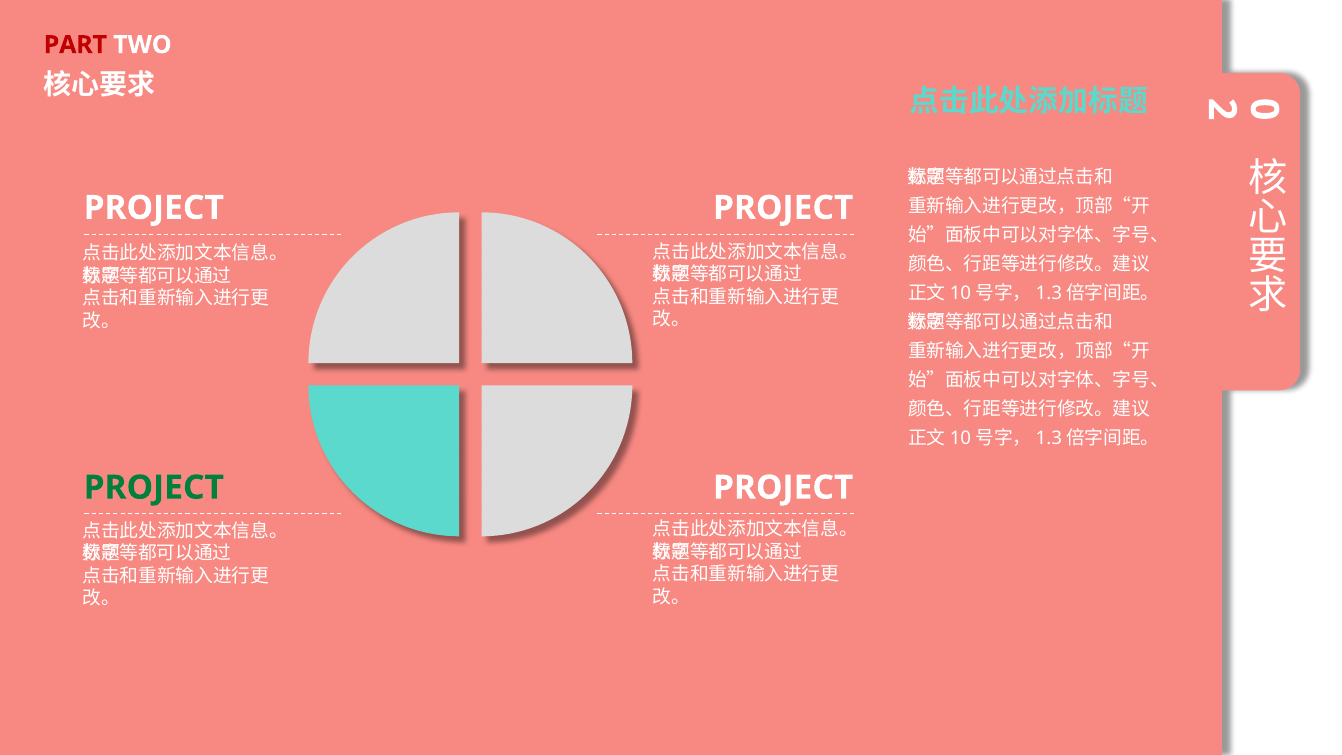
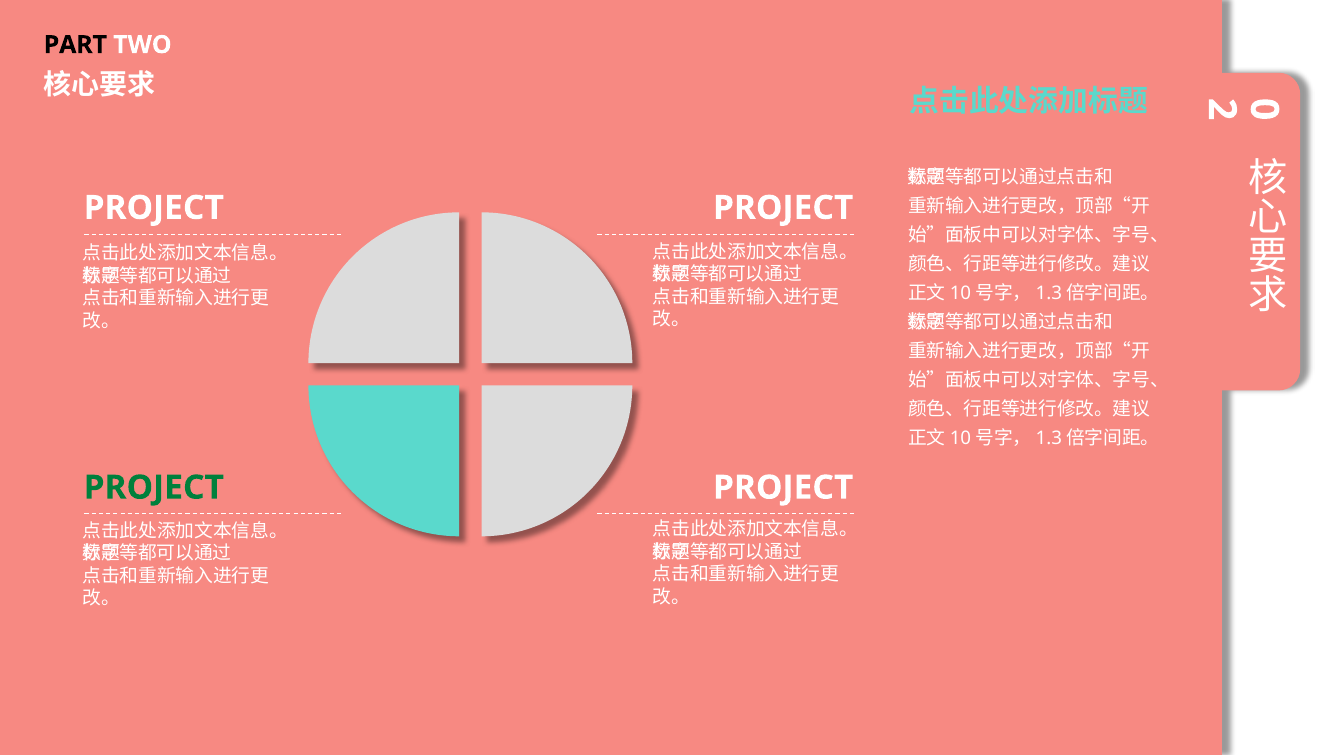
PART colour: red -> black
